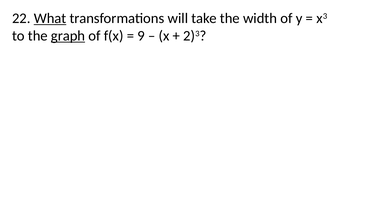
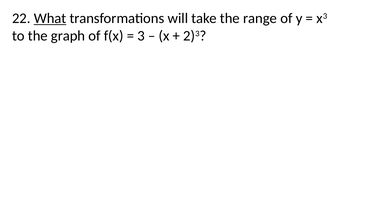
width: width -> range
graph underline: present -> none
9: 9 -> 3
